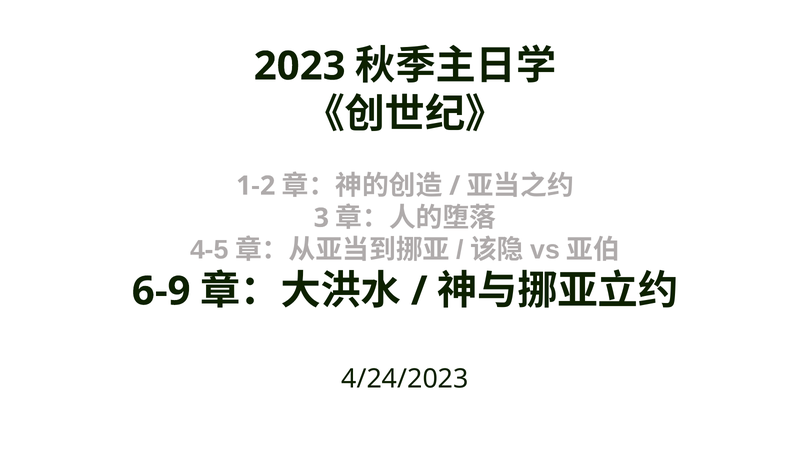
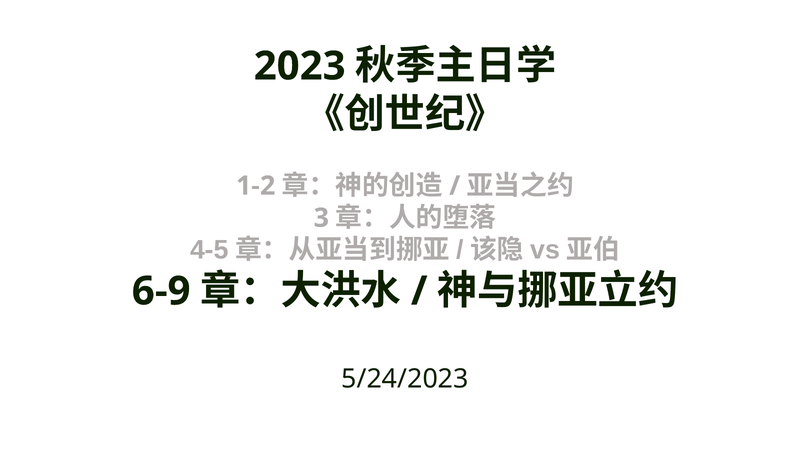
4/24/2023: 4/24/2023 -> 5/24/2023
